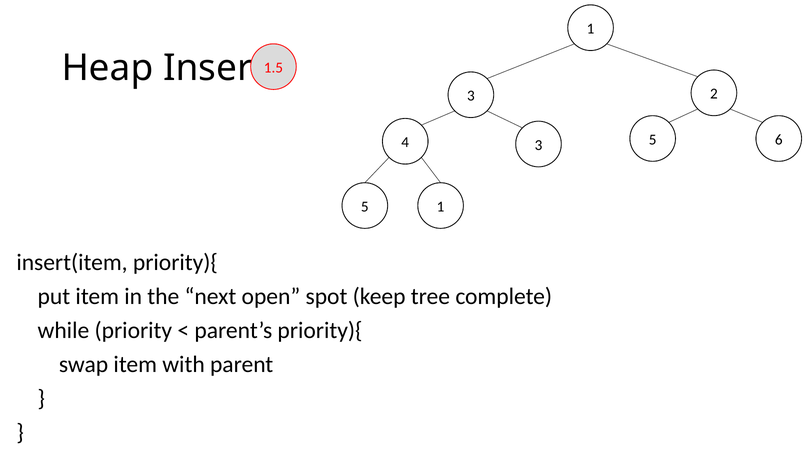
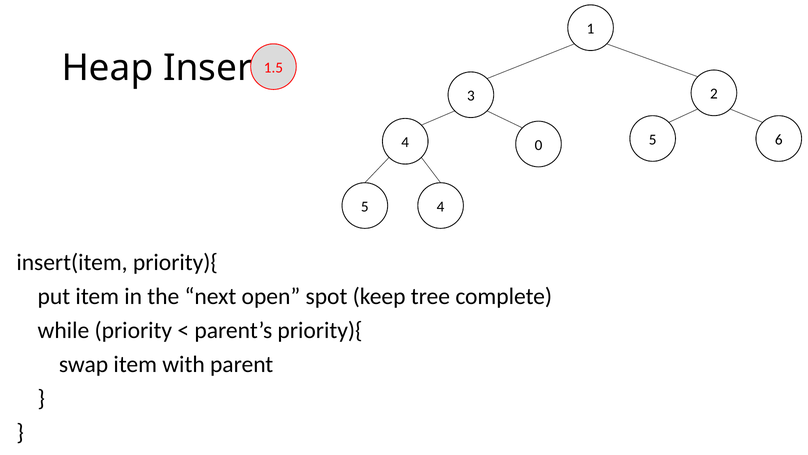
4 3: 3 -> 0
5 1: 1 -> 4
